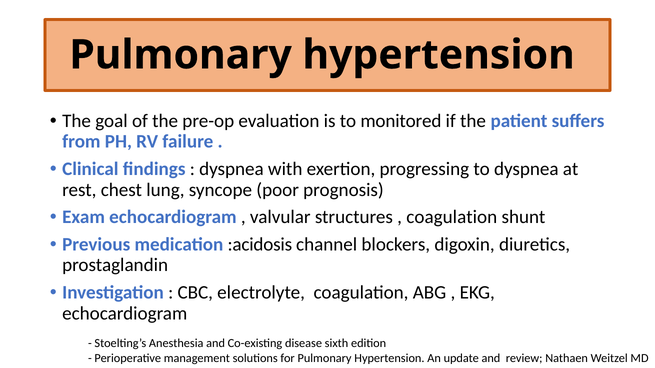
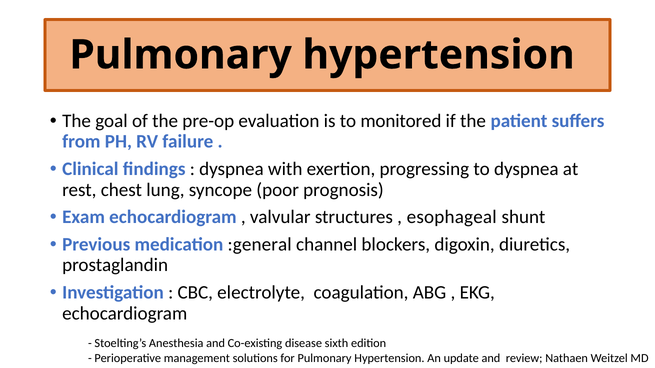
coagulation at (452, 217): coagulation -> esophageal
:acidosis: :acidosis -> :general
